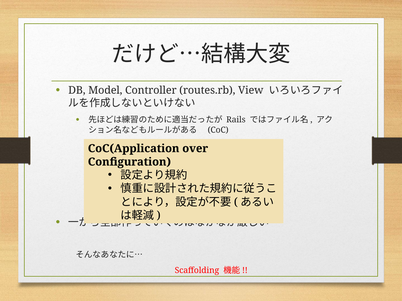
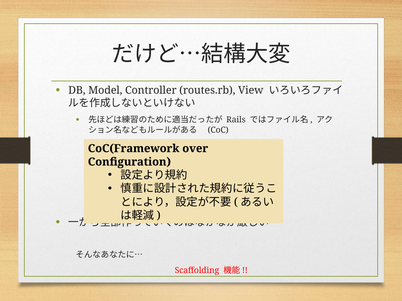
CoC(Application: CoC(Application -> CoC(Framework
